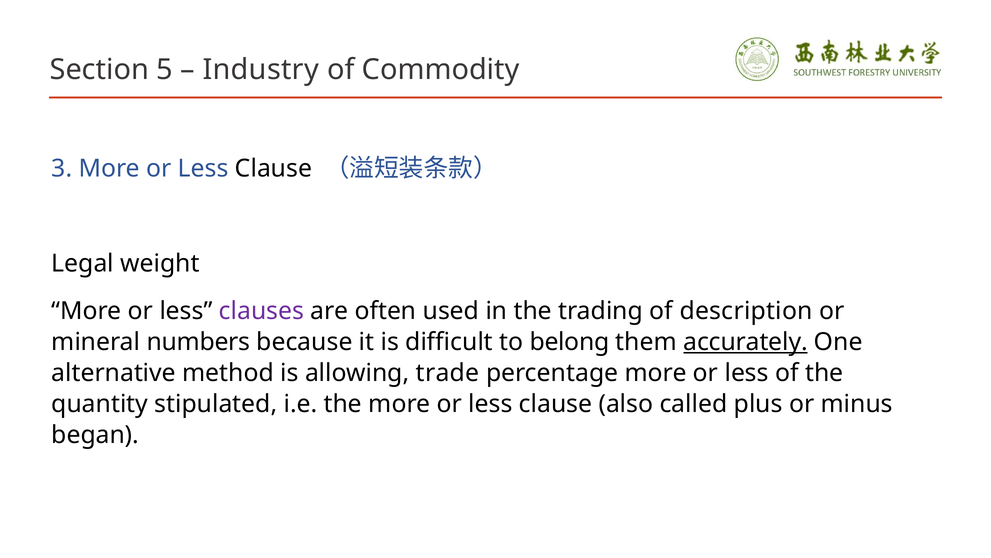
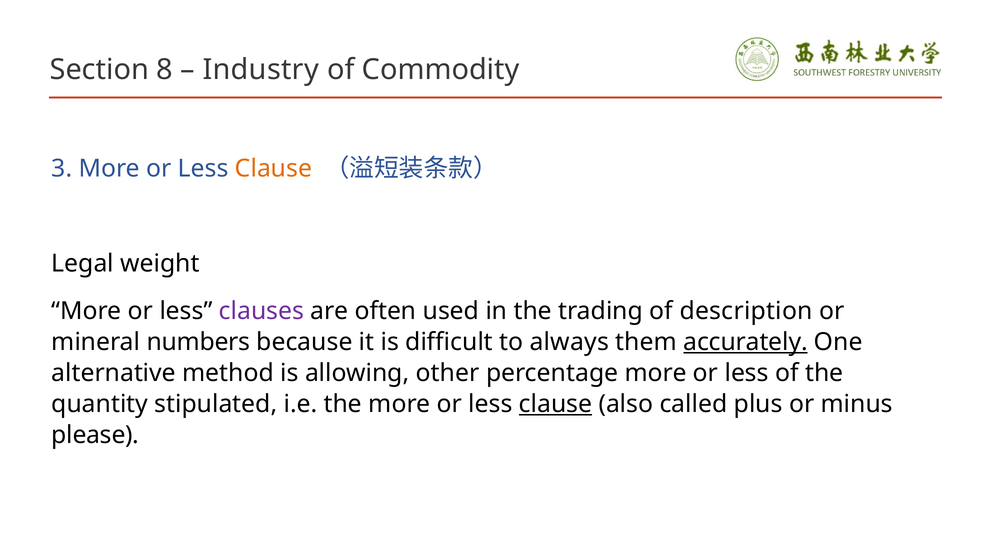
5: 5 -> 8
Clause at (274, 168) colour: black -> orange
belong: belong -> always
trade: trade -> other
clause at (556, 404) underline: none -> present
began: began -> please
